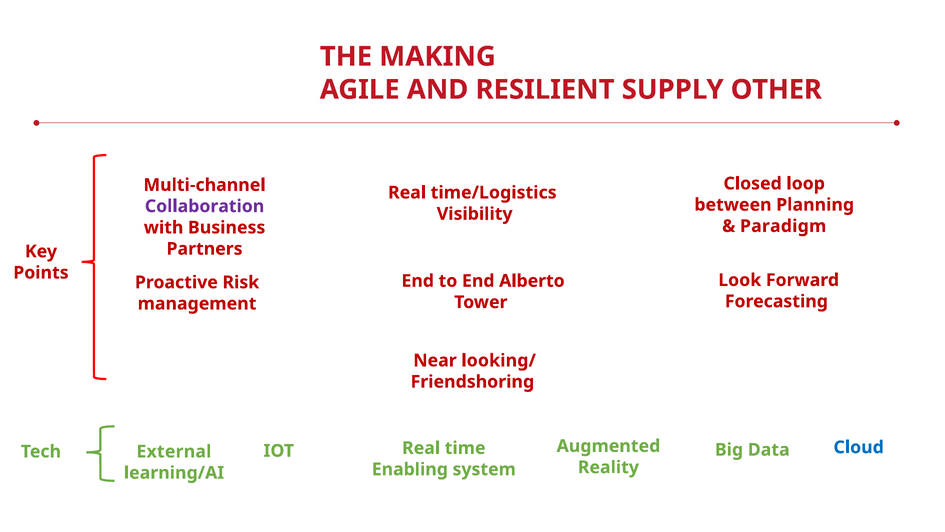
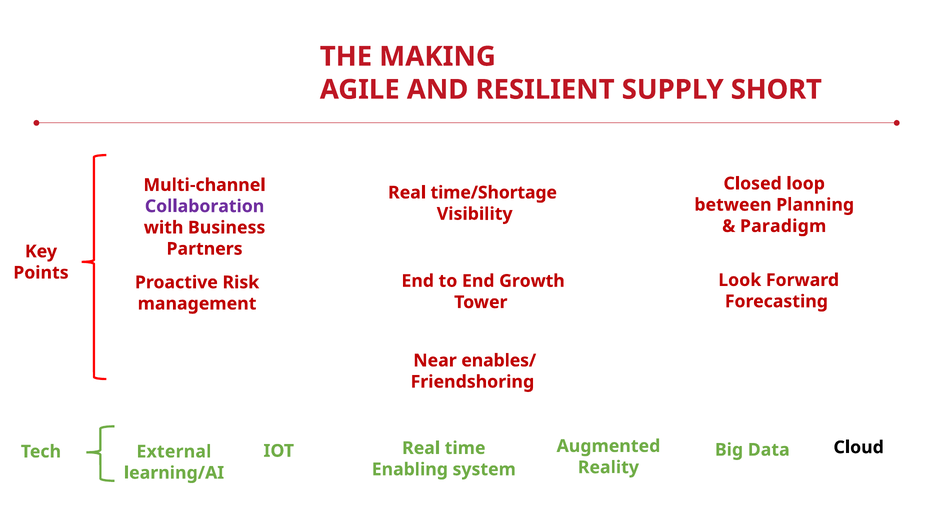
OTHER: OTHER -> SHORT
time/Logistics: time/Logistics -> time/Shortage
Alberto: Alberto -> Growth
looking/: looking/ -> enables/
Cloud colour: blue -> black
